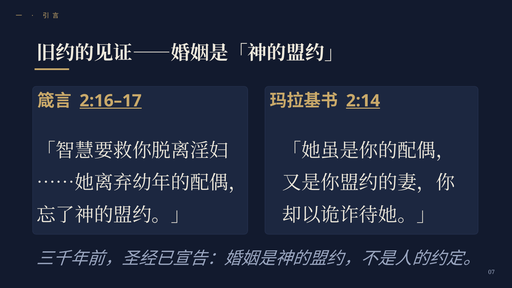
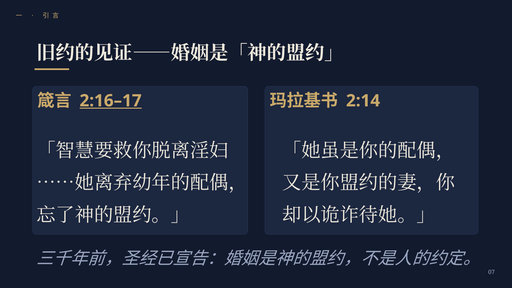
2:14 underline: present -> none
